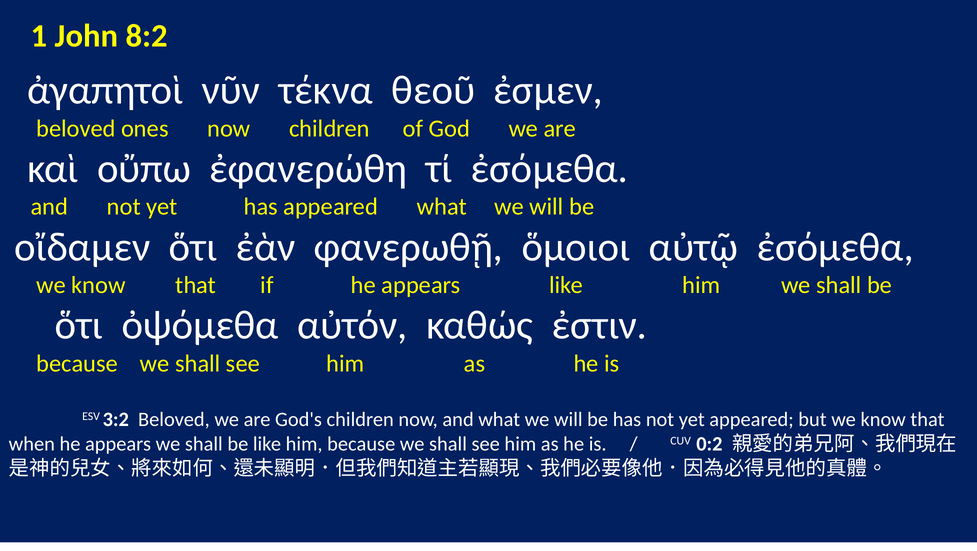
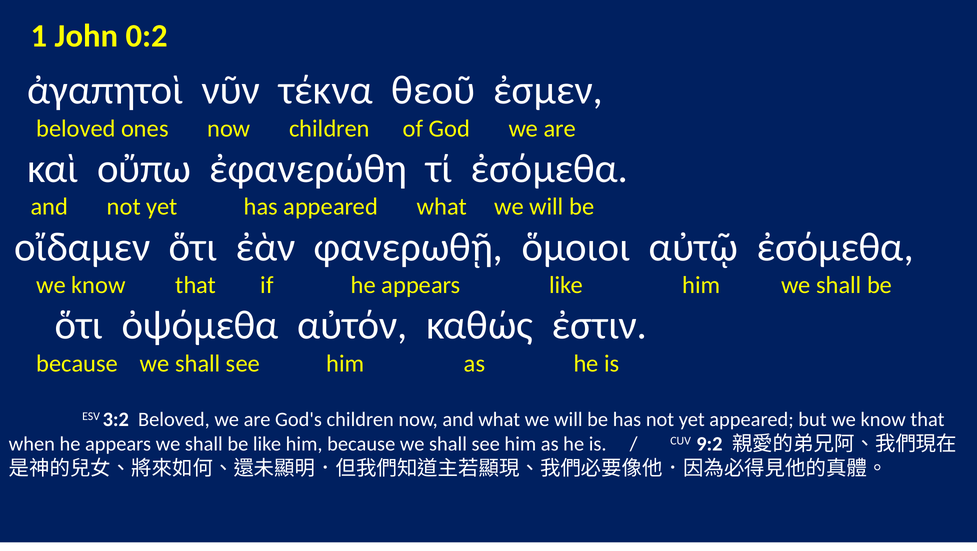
8:2: 8:2 -> 0:2
0:2: 0:2 -> 9:2
